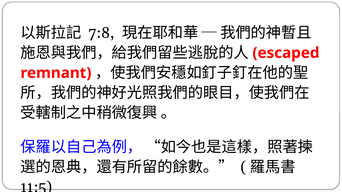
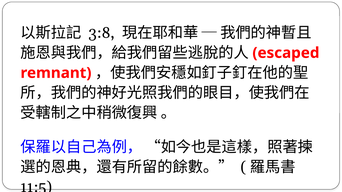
7:8: 7:8 -> 3:8
